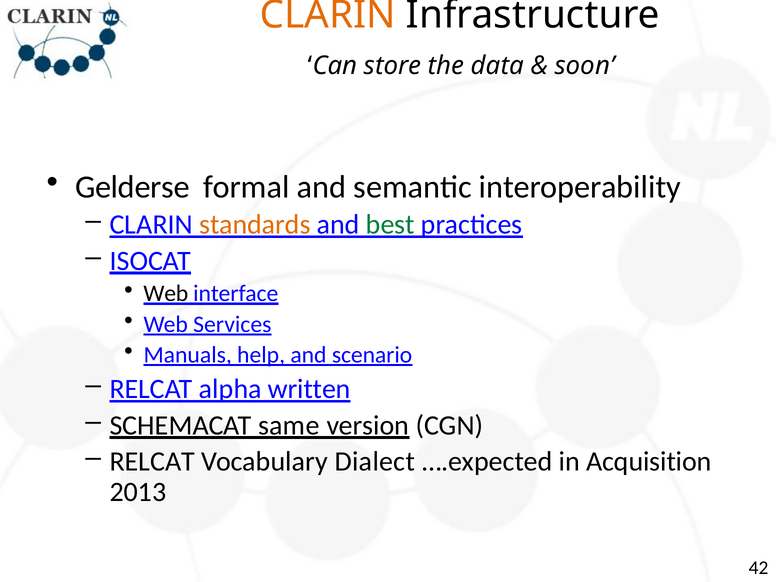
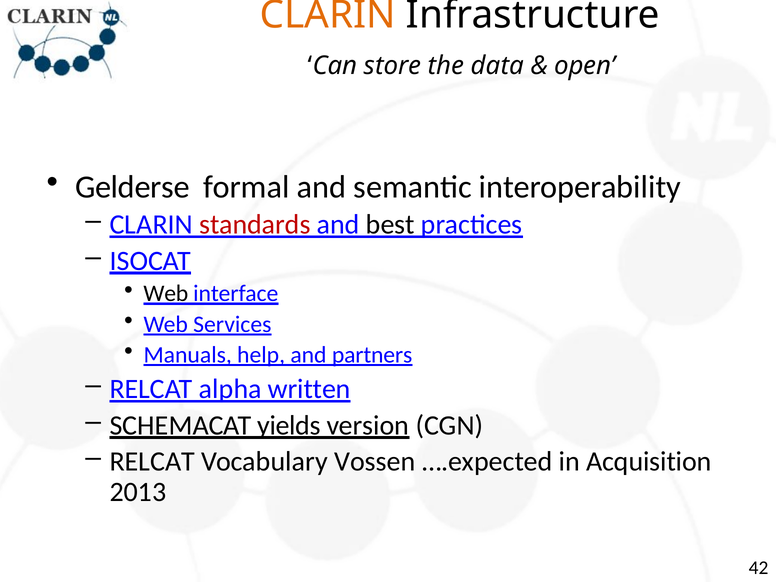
soon: soon -> open
standards colour: orange -> red
best colour: green -> black
scenario: scenario -> partners
same: same -> yields
Dialect: Dialect -> Vossen
